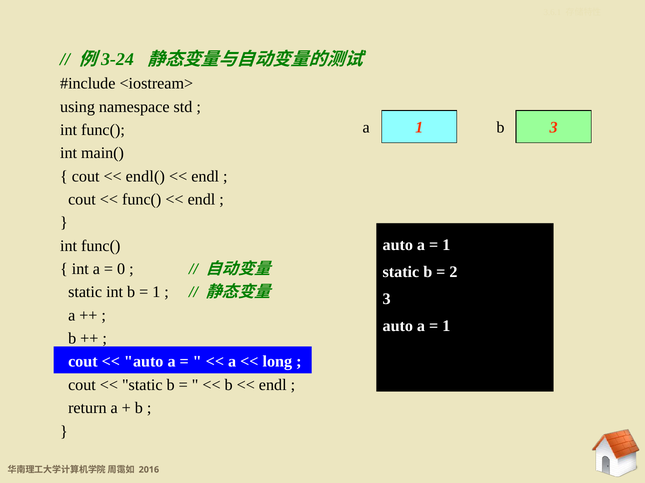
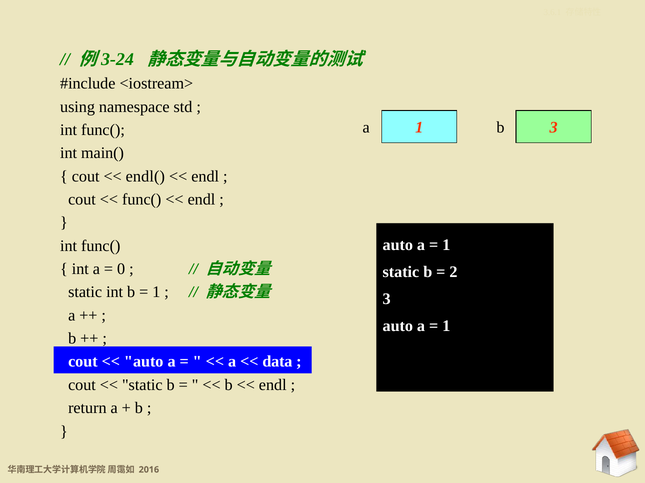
long: long -> data
